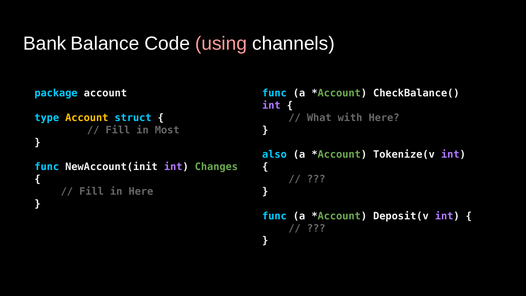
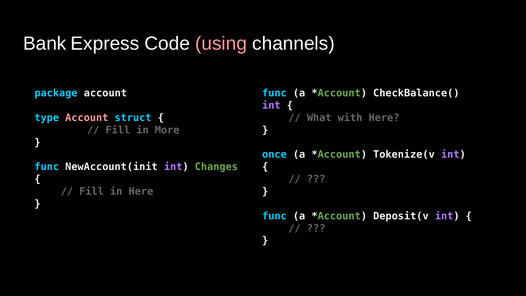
Balance: Balance -> Express
Account at (87, 118) colour: yellow -> pink
Most: Most -> More
also: also -> once
